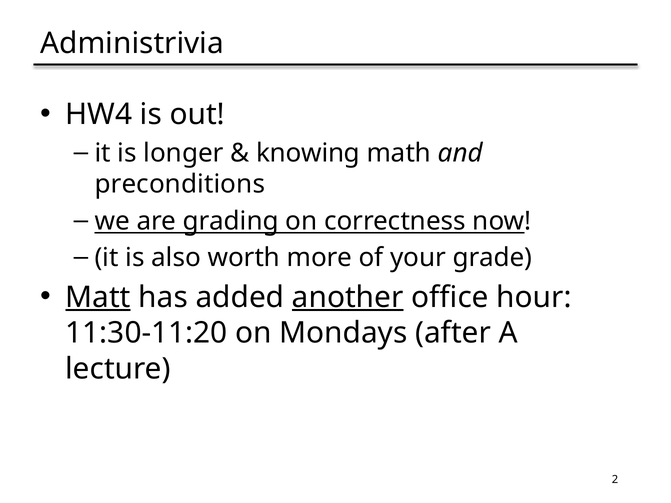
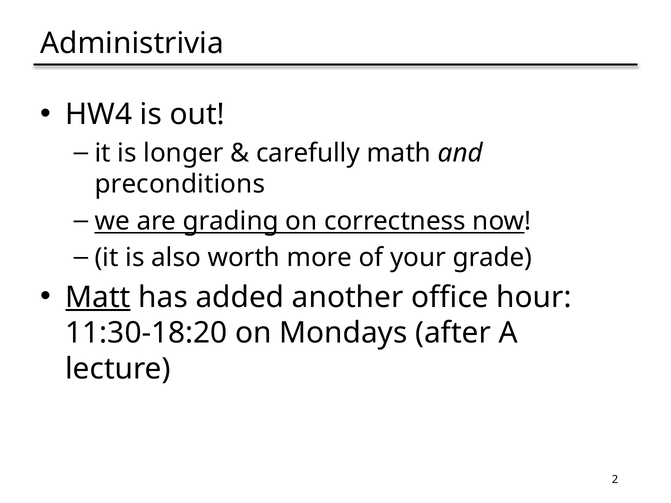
knowing: knowing -> carefully
another underline: present -> none
11:30-11:20: 11:30-11:20 -> 11:30-18:20
